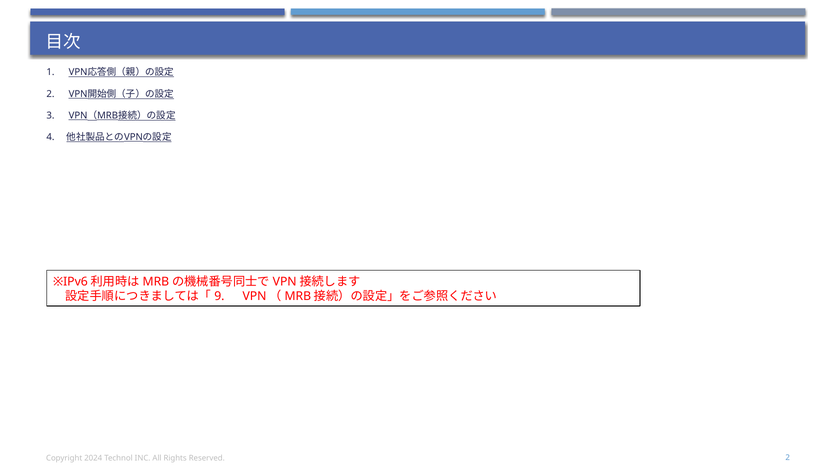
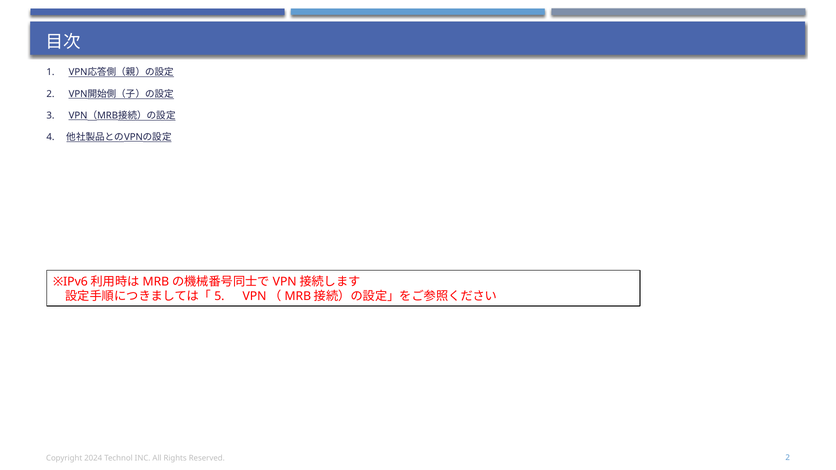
9: 9 -> 5
